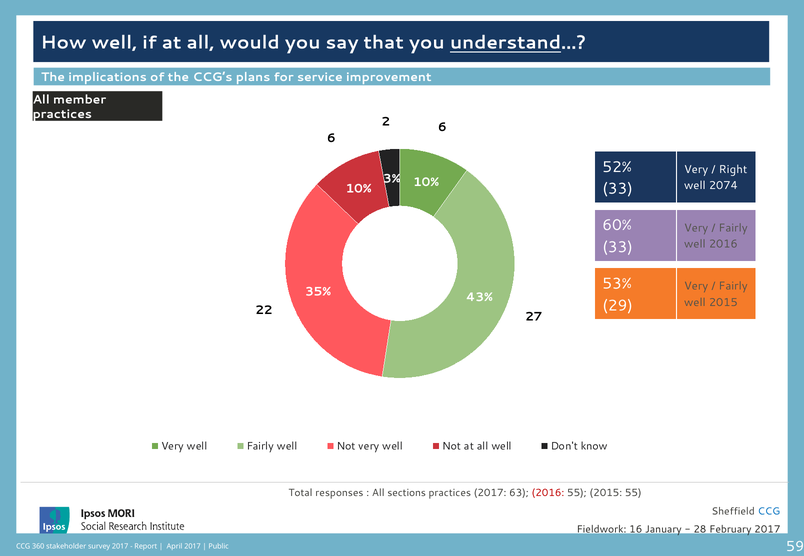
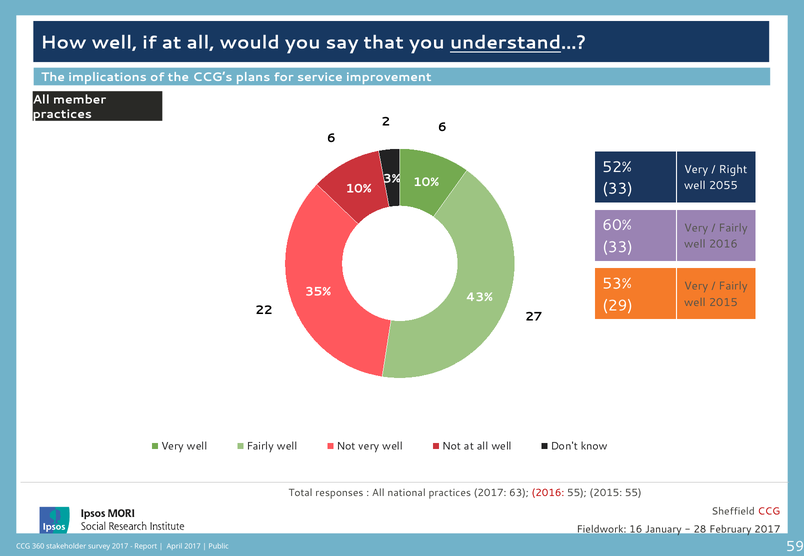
2074: 2074 -> 2055
sections: sections -> national
CCG at (769, 512) colour: blue -> red
